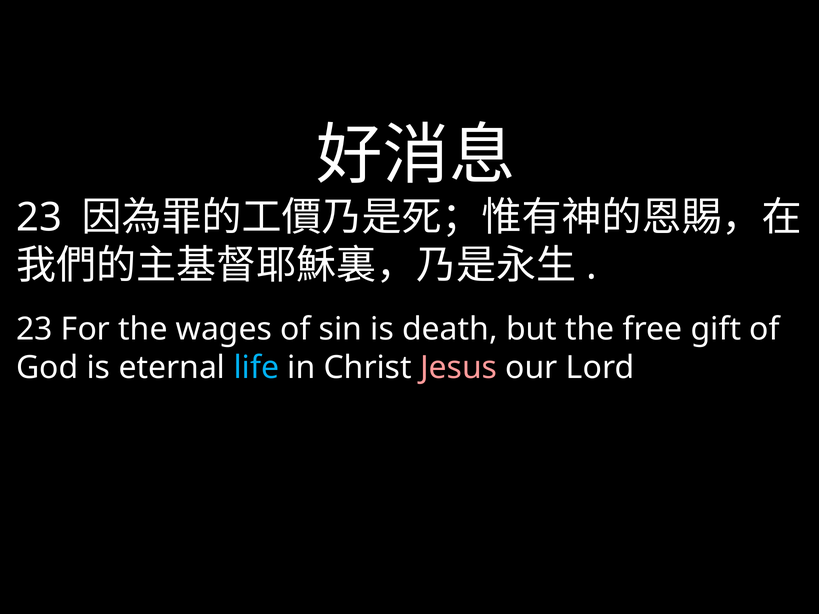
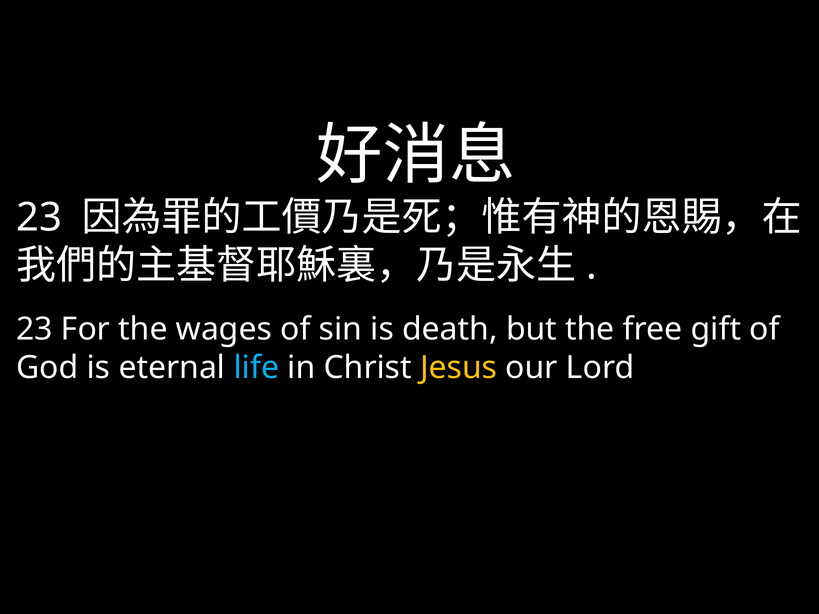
Jesus colour: pink -> yellow
